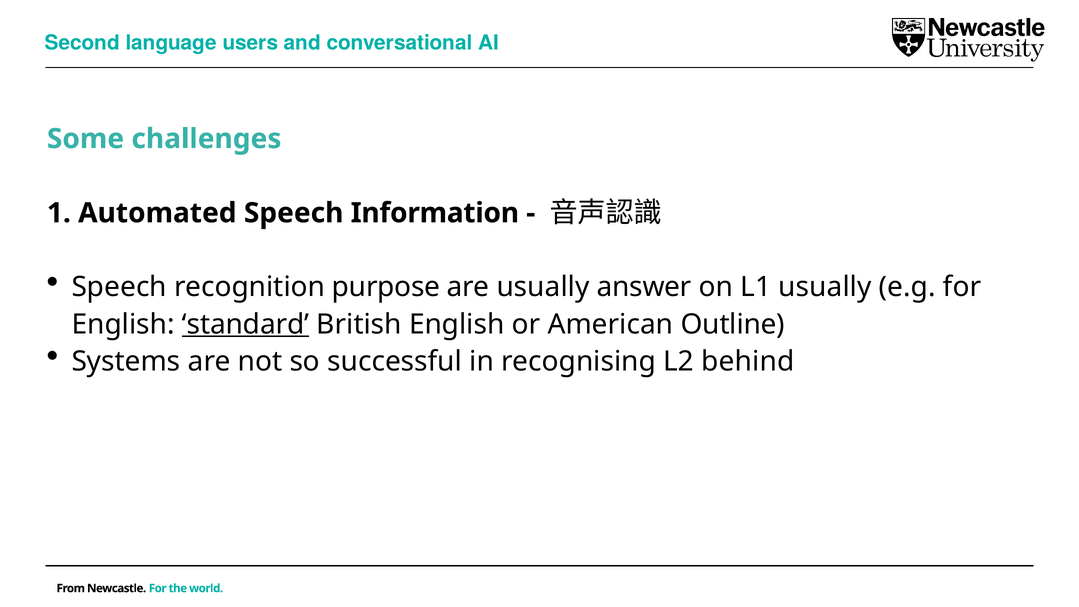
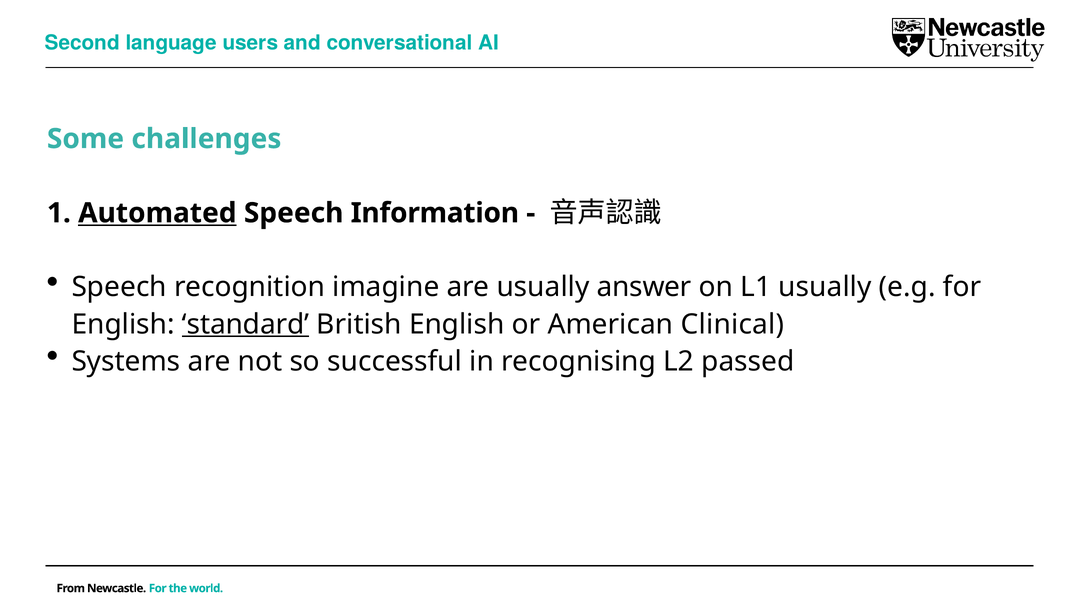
Automated underline: none -> present
purpose: purpose -> imagine
Outline: Outline -> Clinical
behind: behind -> passed
